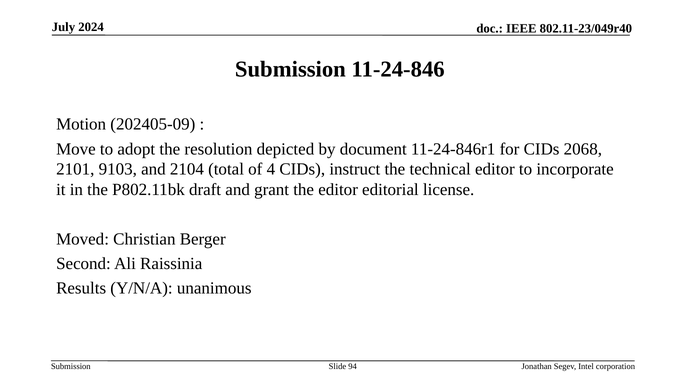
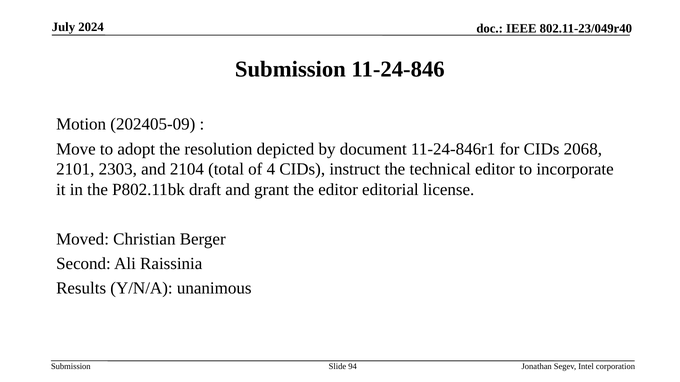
9103: 9103 -> 2303
